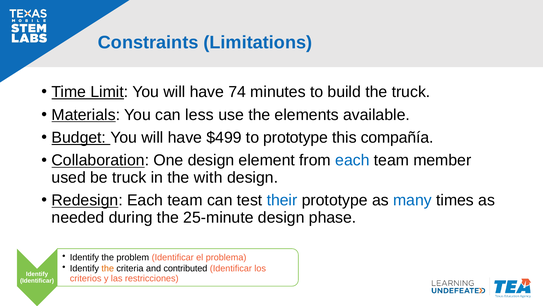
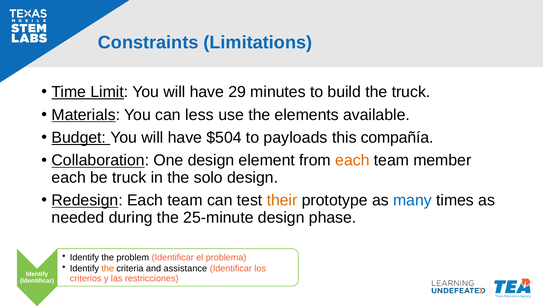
74: 74 -> 29
$499: $499 -> $504
to prototype: prototype -> payloads
each at (352, 160) colour: blue -> orange
used at (69, 177): used -> each
with: with -> solo
their colour: blue -> orange
contributed: contributed -> assistance
